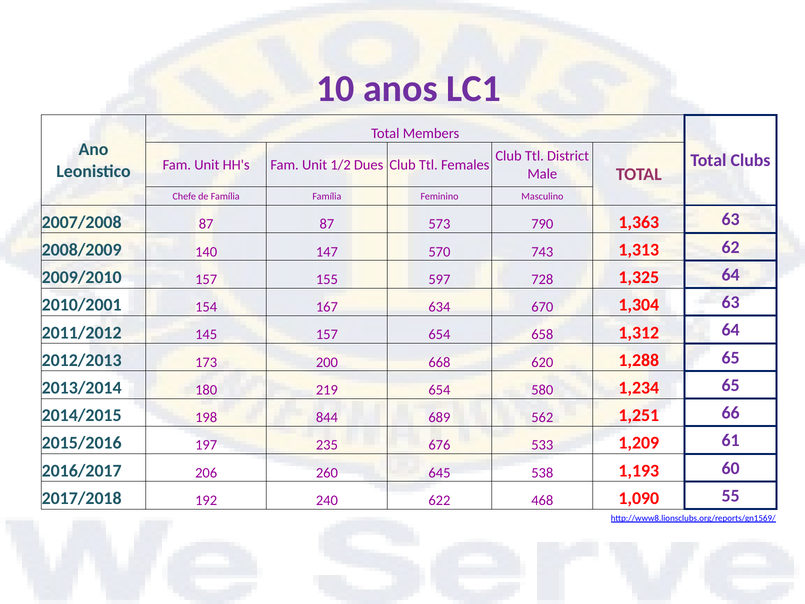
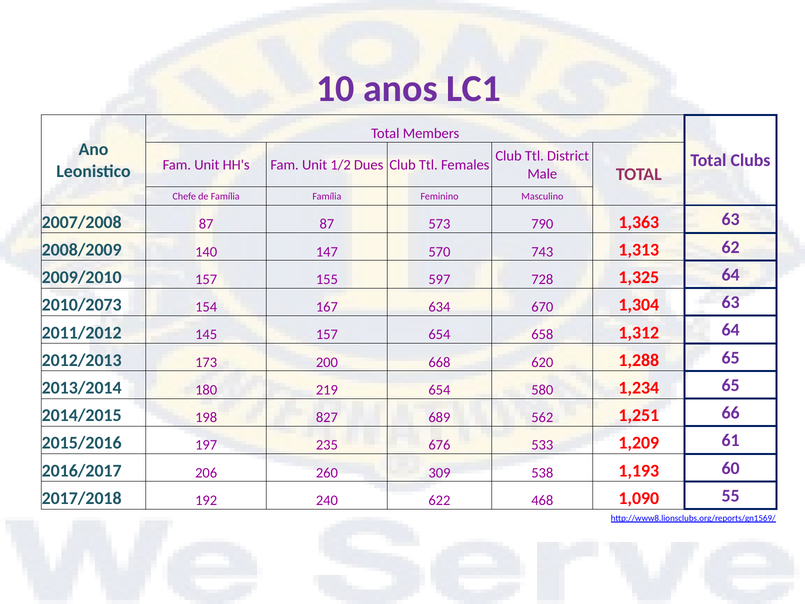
2010/2001: 2010/2001 -> 2010/2073
844: 844 -> 827
645: 645 -> 309
